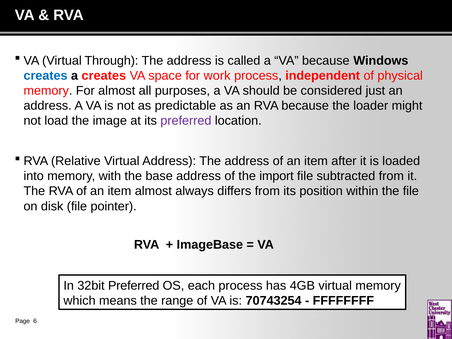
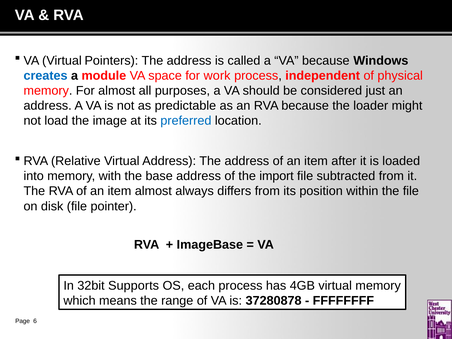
Through: Through -> Pointers
a creates: creates -> module
preferred at (186, 121) colour: purple -> blue
32bit Preferred: Preferred -> Supports
70743254: 70743254 -> 37280878
